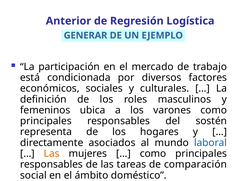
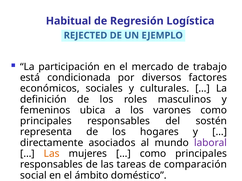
Anterior: Anterior -> Habitual
GENERAR: GENERAR -> REJECTED
laboral colour: blue -> purple
